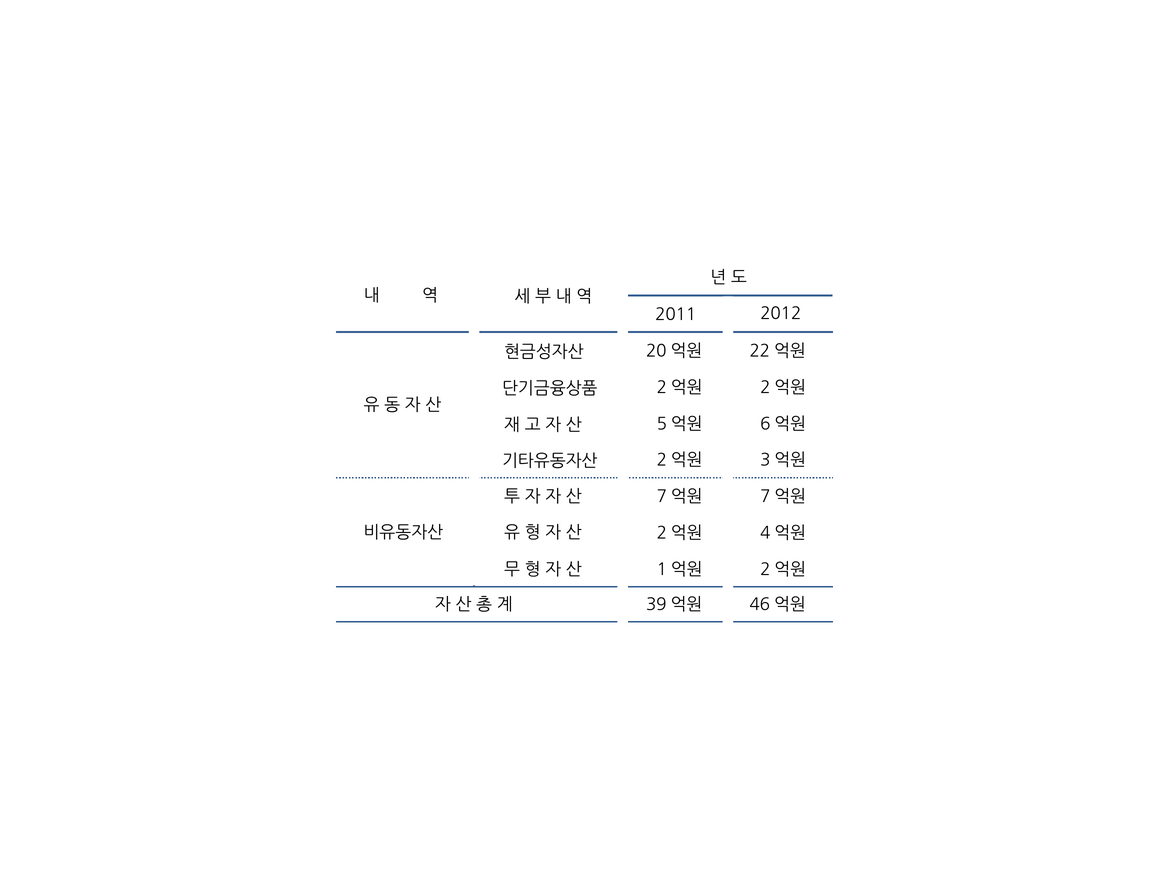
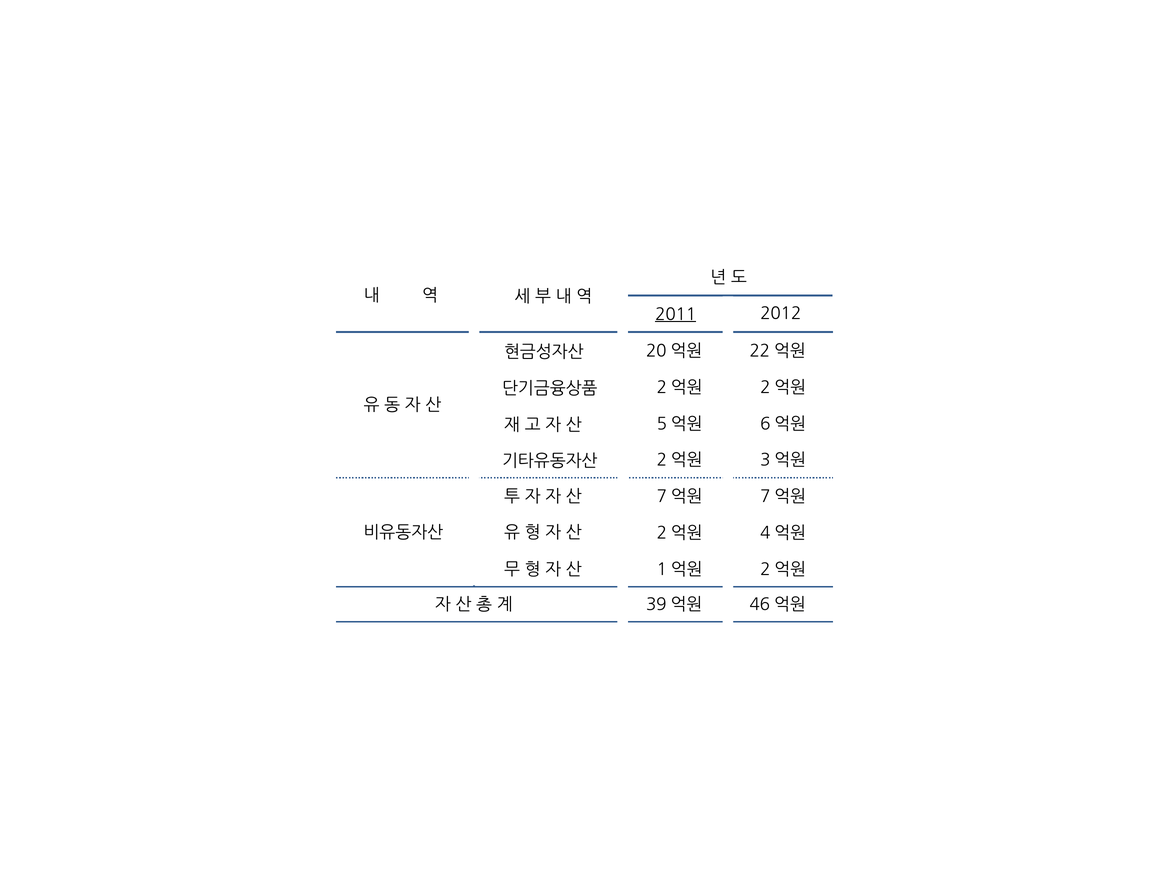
2011 underline: none -> present
